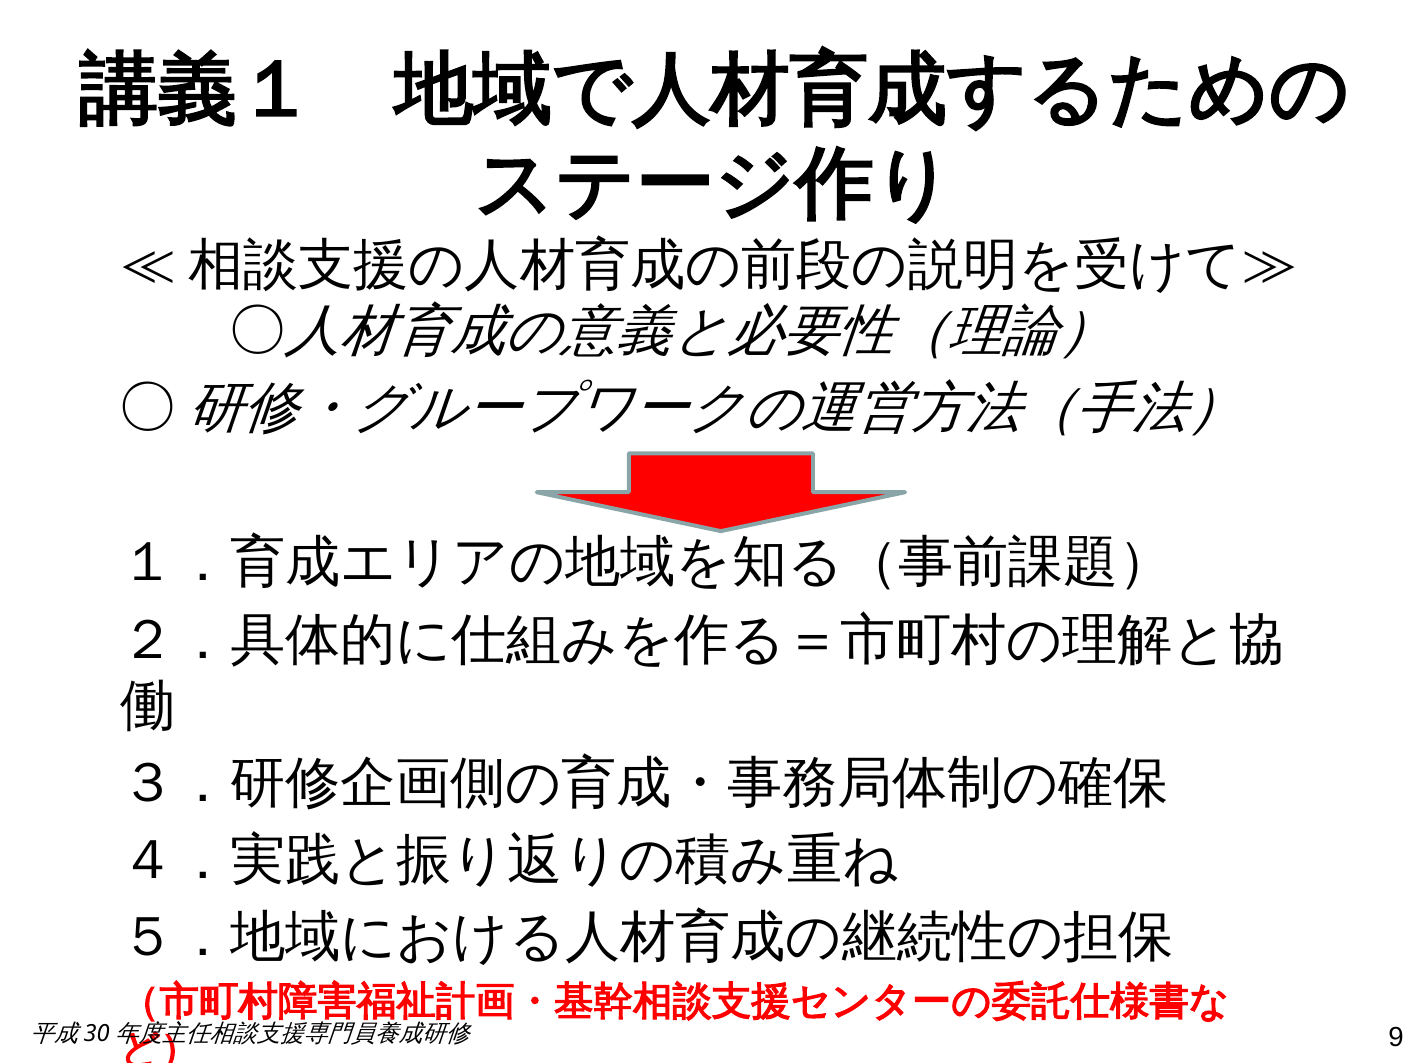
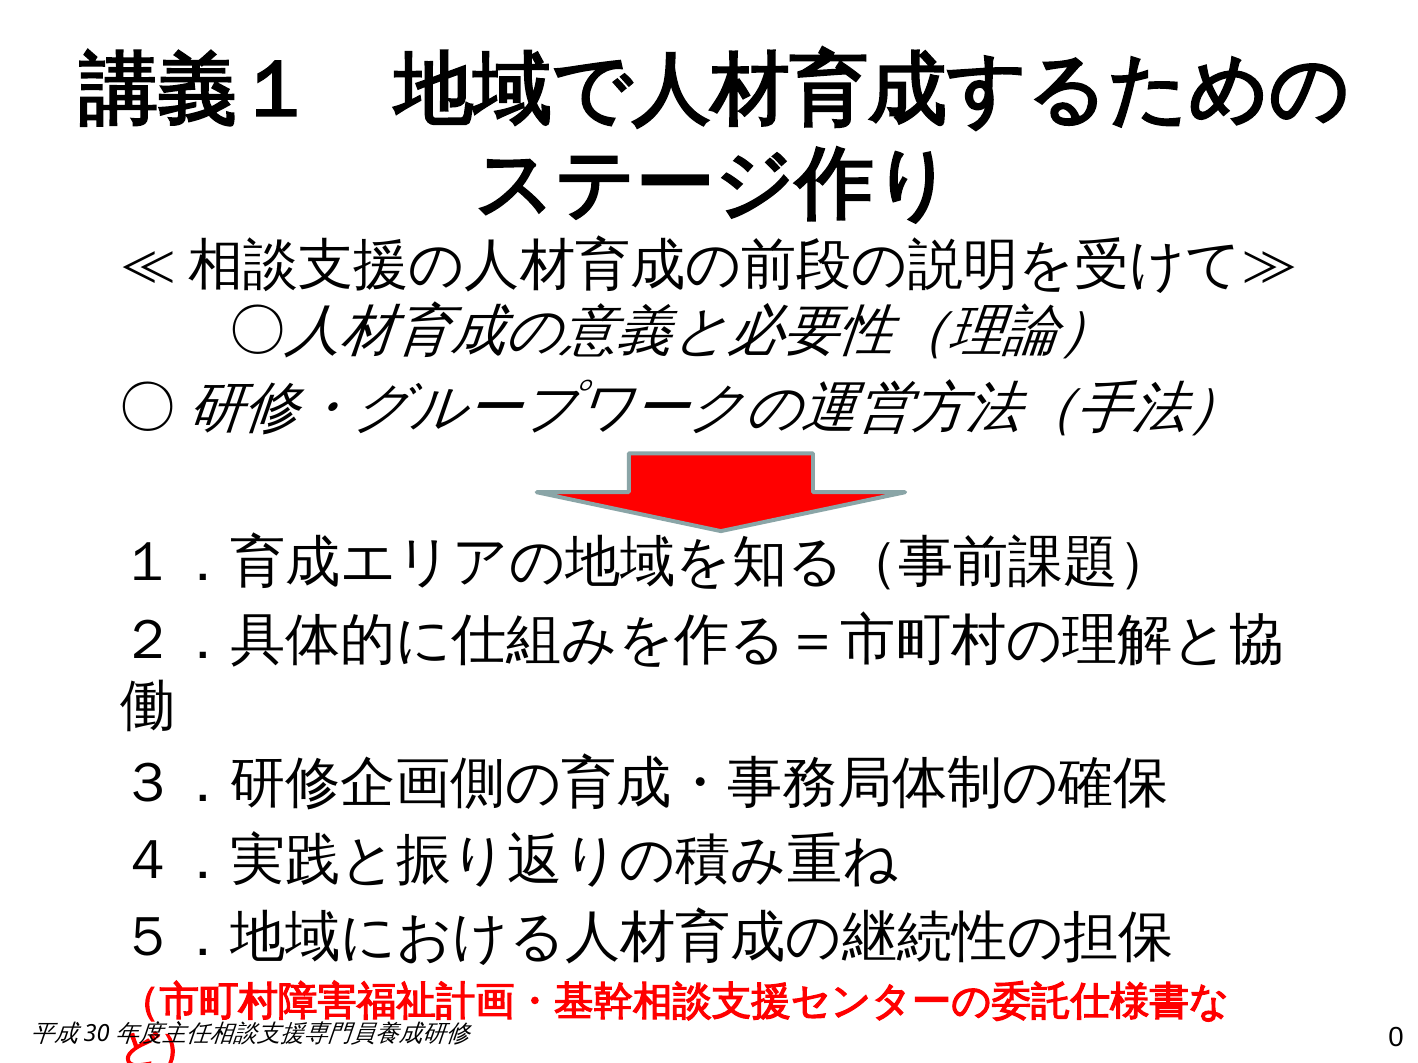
9: 9 -> 0
